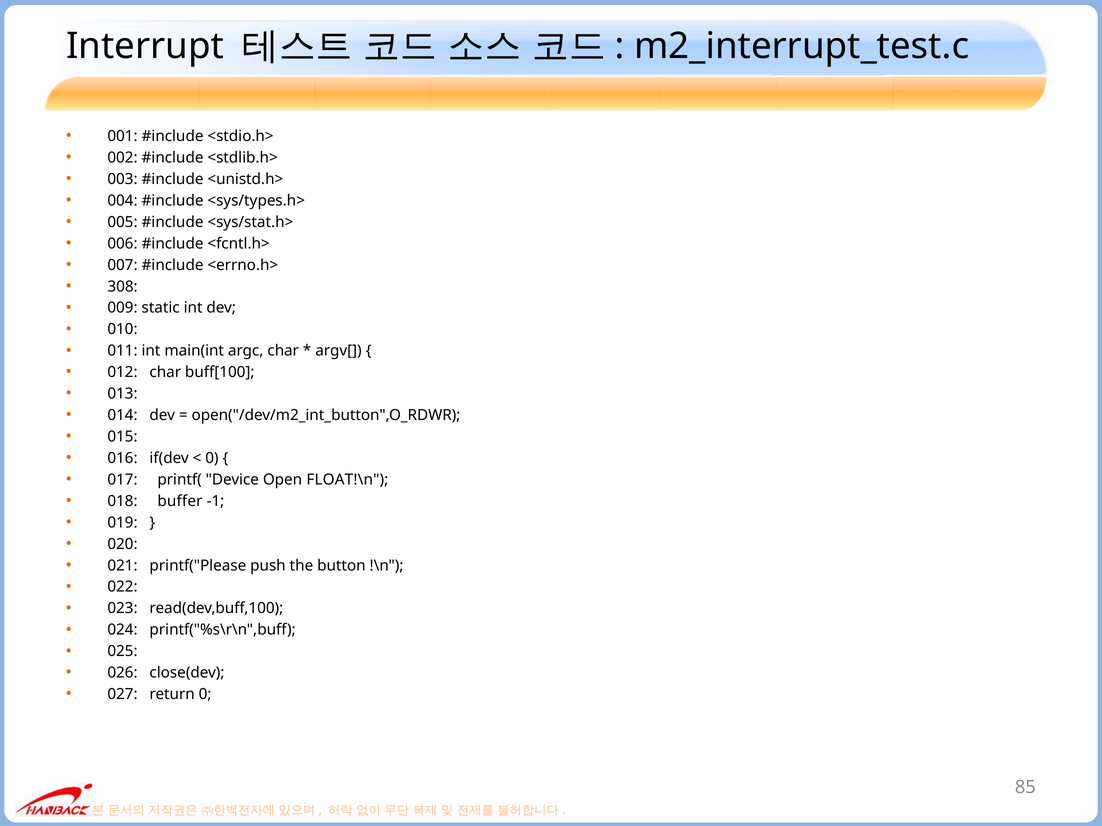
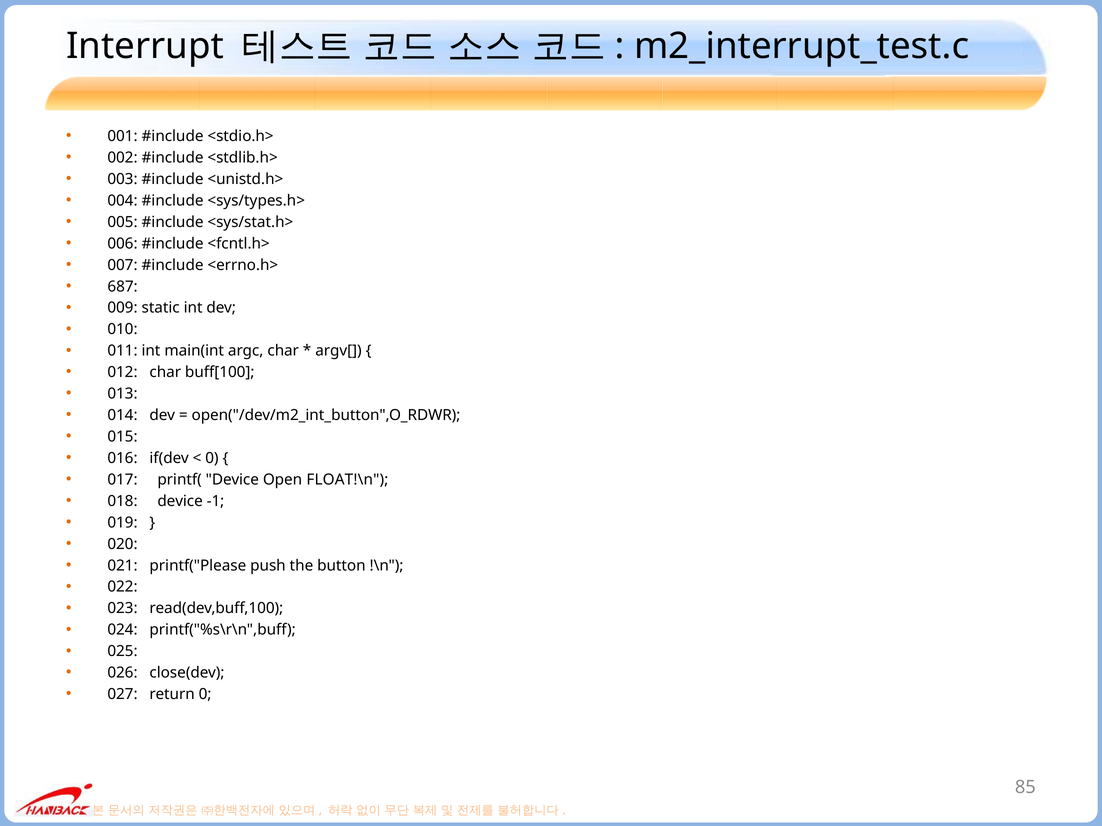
308: 308 -> 687
018 buffer: buffer -> device
